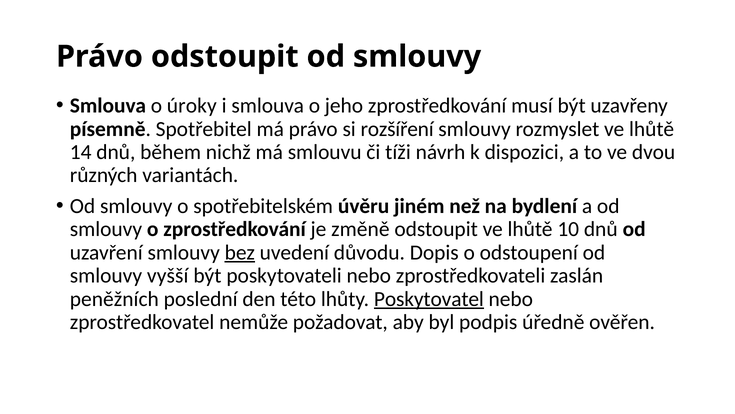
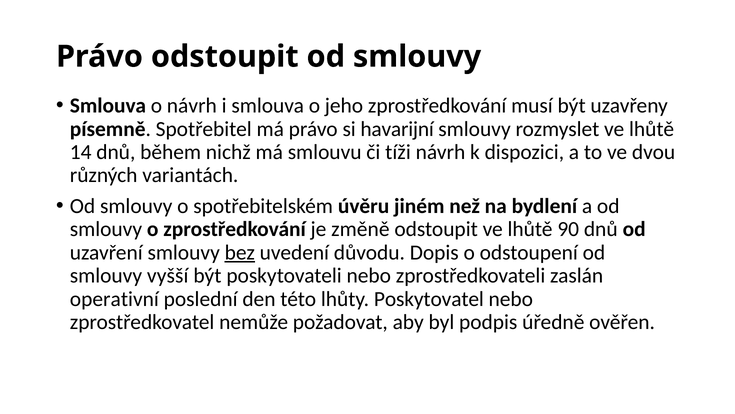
o úroky: úroky -> návrh
rozšíření: rozšíření -> havarijní
10: 10 -> 90
peněžních: peněžních -> operativní
Poskytovatel underline: present -> none
